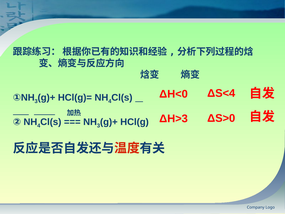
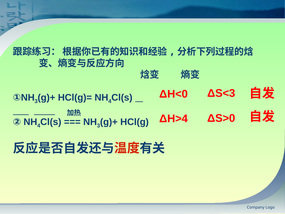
ΔS<4: ΔS<4 -> ΔS<3
ΔH>3: ΔH>3 -> ΔH>4
